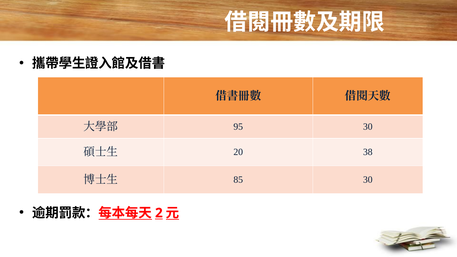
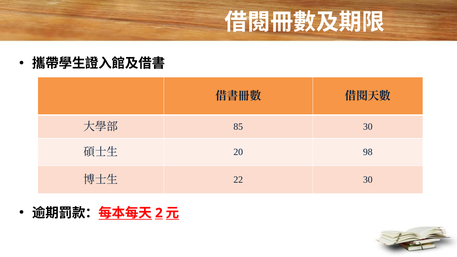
95: 95 -> 85
38: 38 -> 98
85: 85 -> 22
